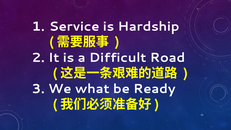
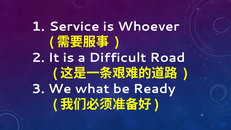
Hardship: Hardship -> Whoever
